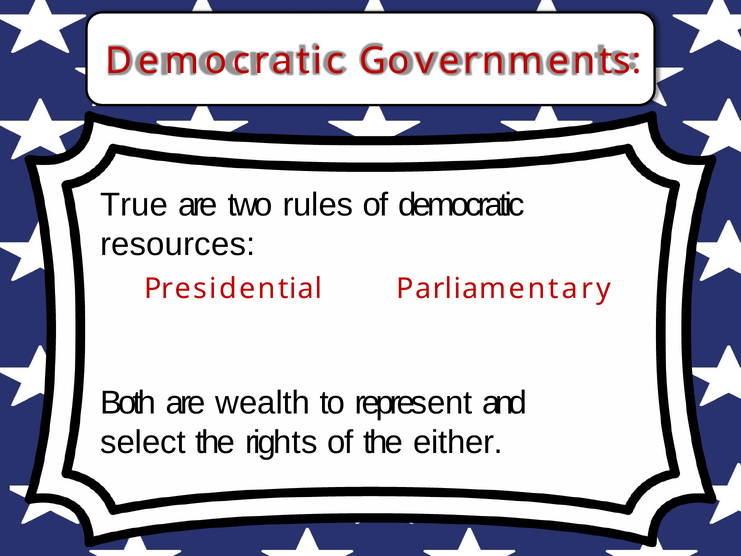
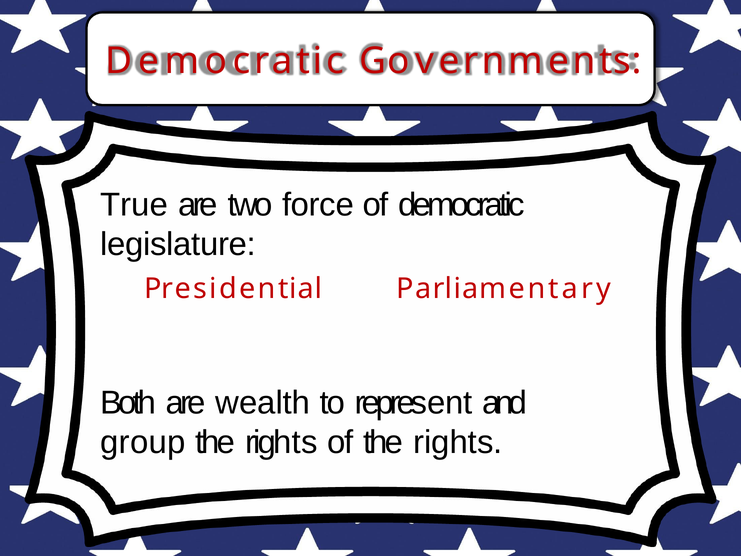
rules: rules -> force
resources: resources -> legislature
select: select -> group
of the either: either -> rights
